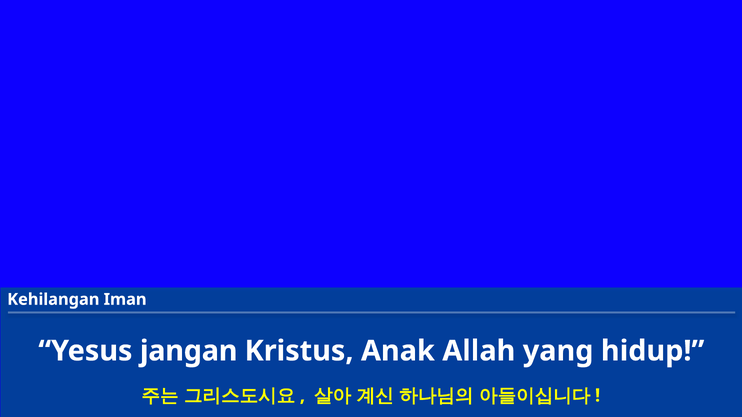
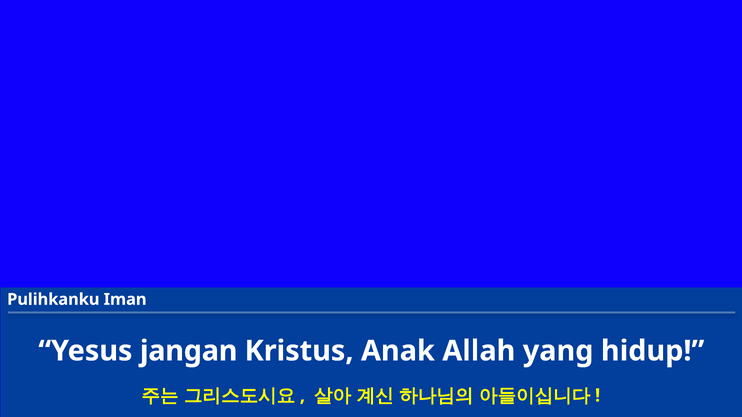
Kehilangan: Kehilangan -> Pulihkanku
